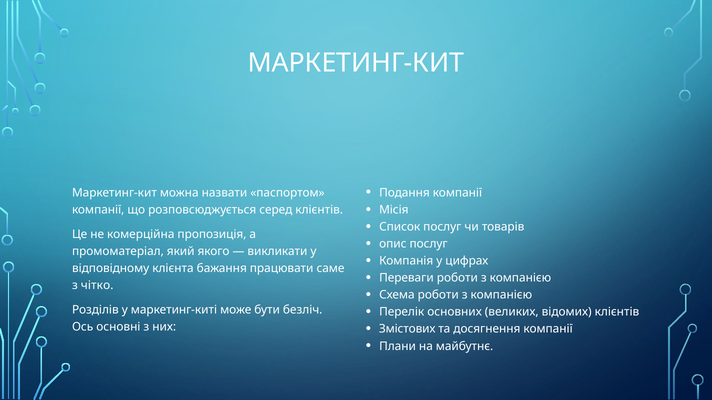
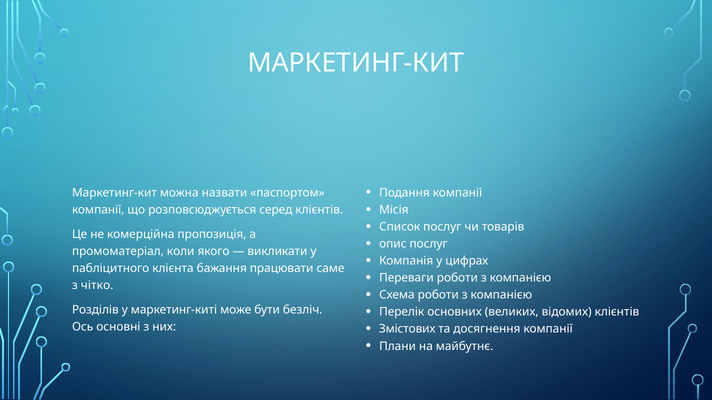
який: який -> коли
відповідному: відповідному -> пабліцитного
